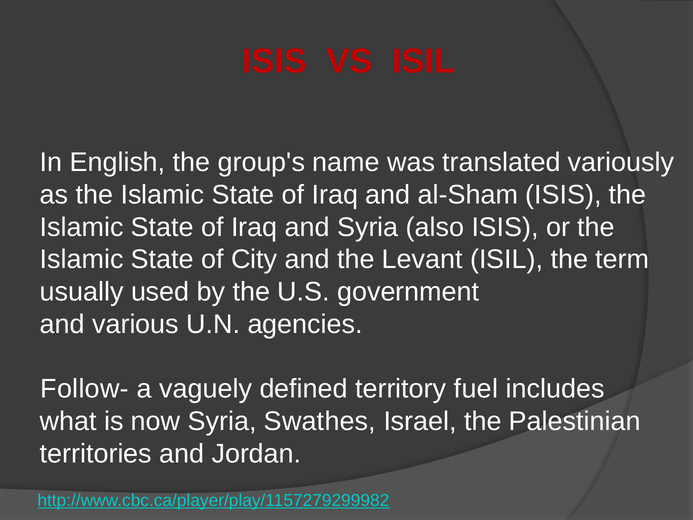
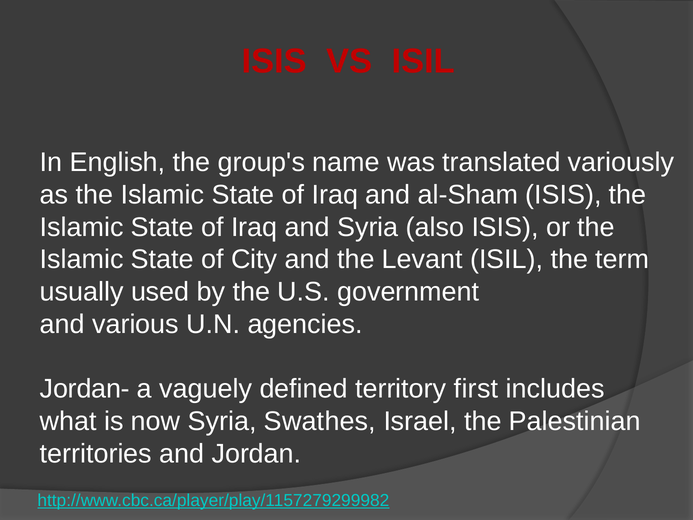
Follow-: Follow- -> Jordan-
fuel: fuel -> first
